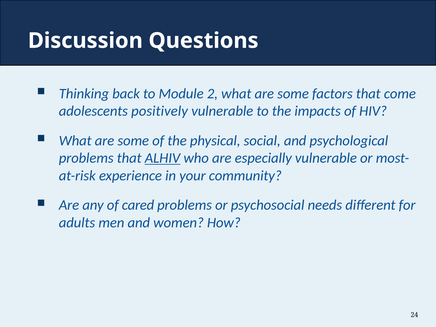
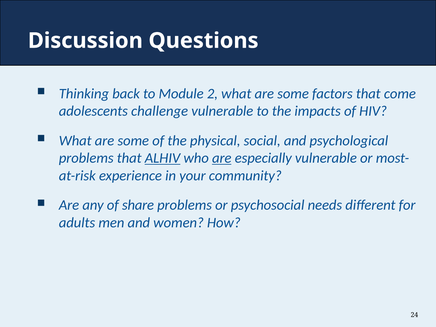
positively: positively -> challenge
are at (222, 158) underline: none -> present
cared: cared -> share
